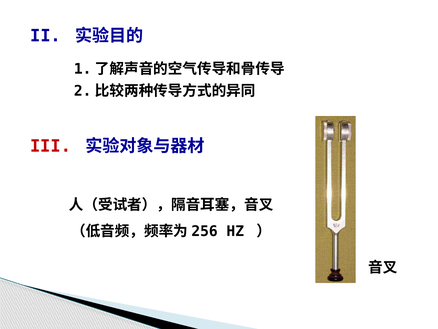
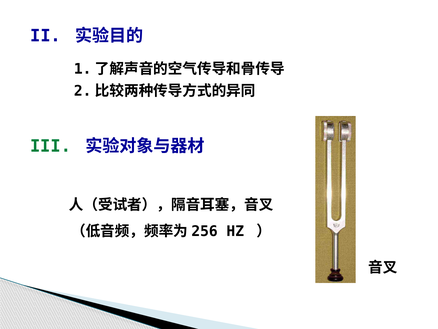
III colour: red -> green
